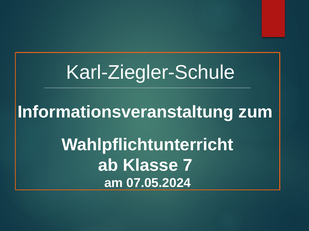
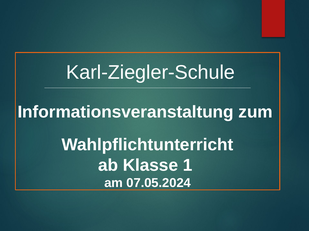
7: 7 -> 1
